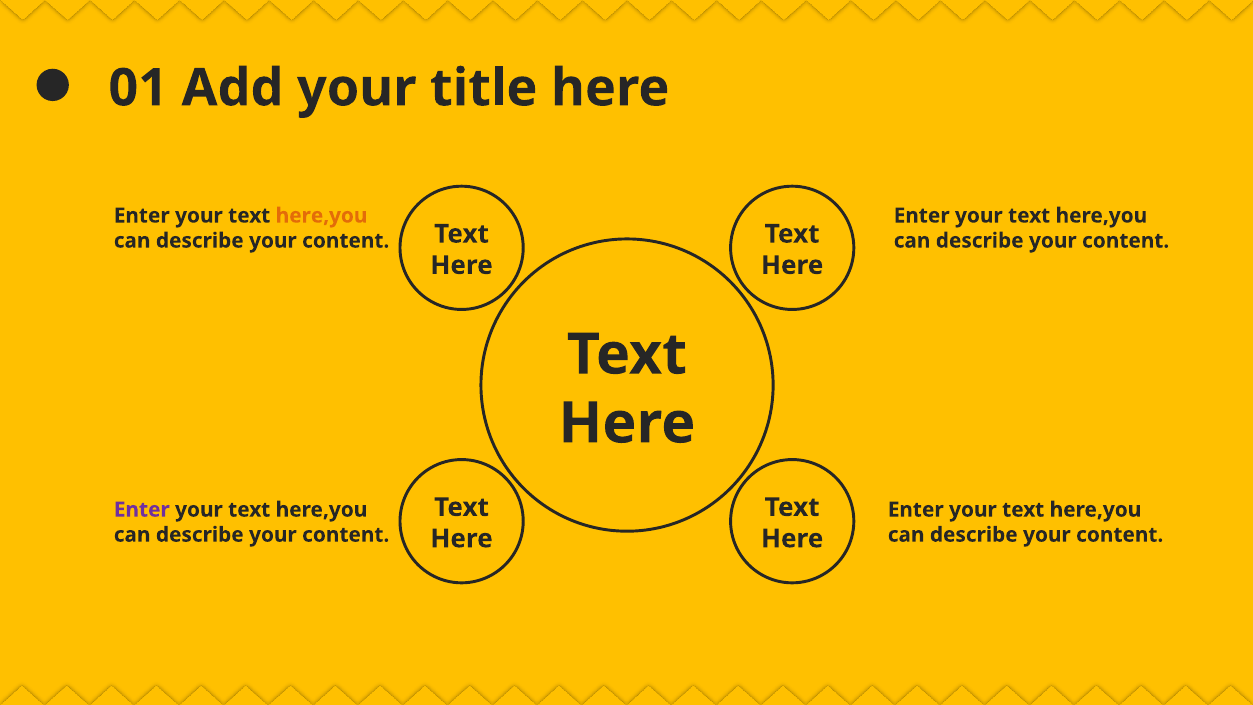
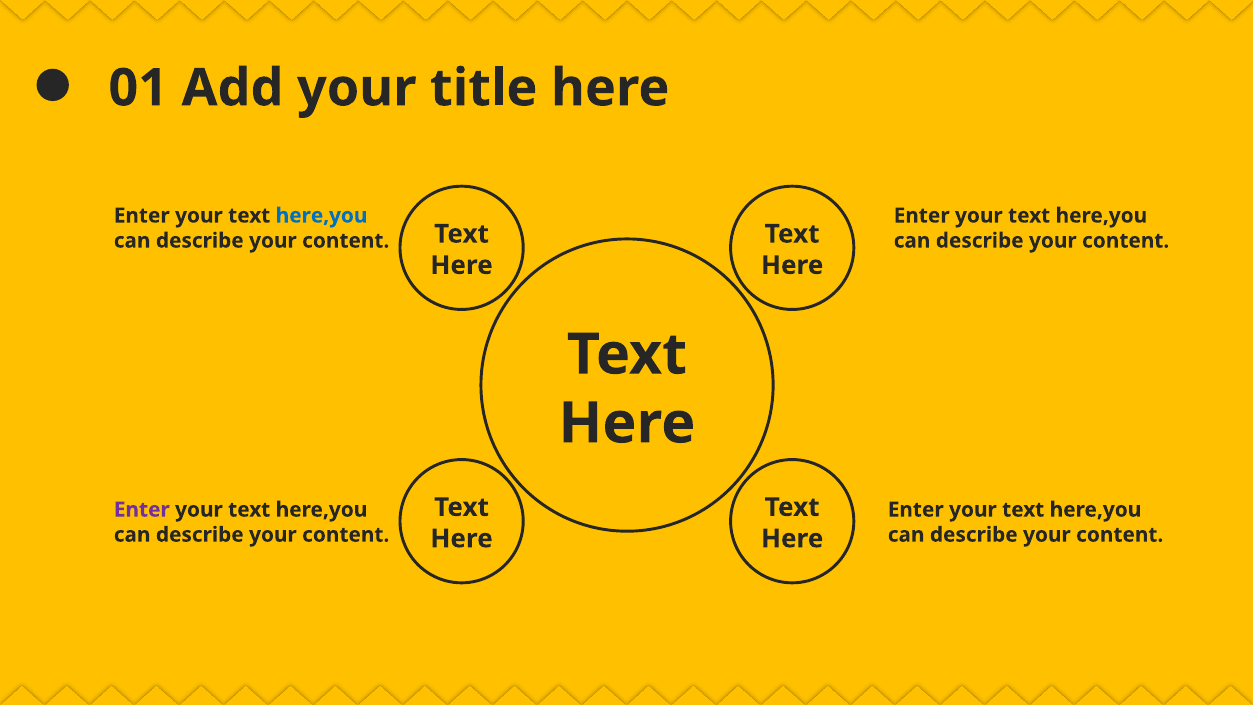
here,you at (322, 216) colour: orange -> blue
